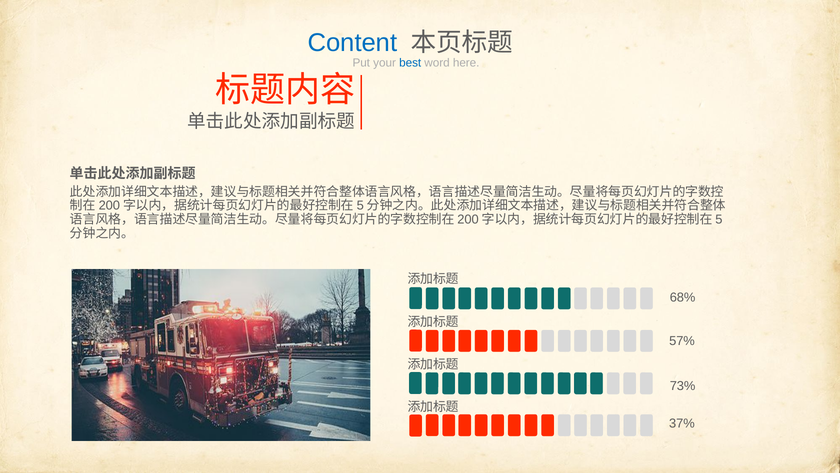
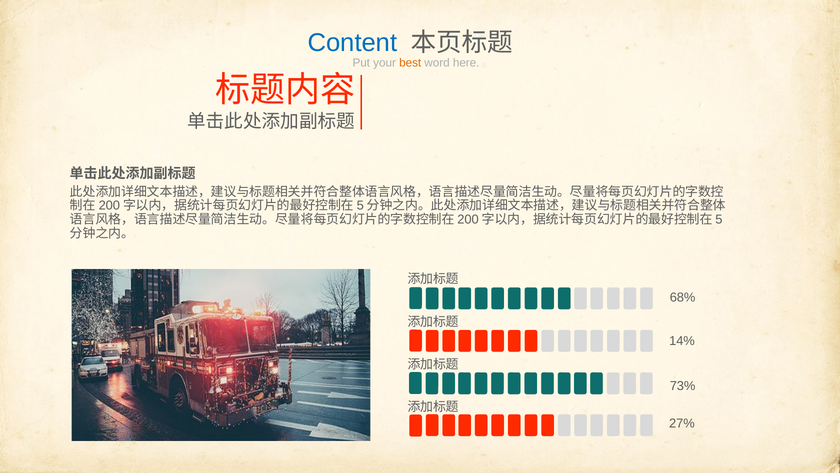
best colour: blue -> orange
57%: 57% -> 14%
37%: 37% -> 27%
